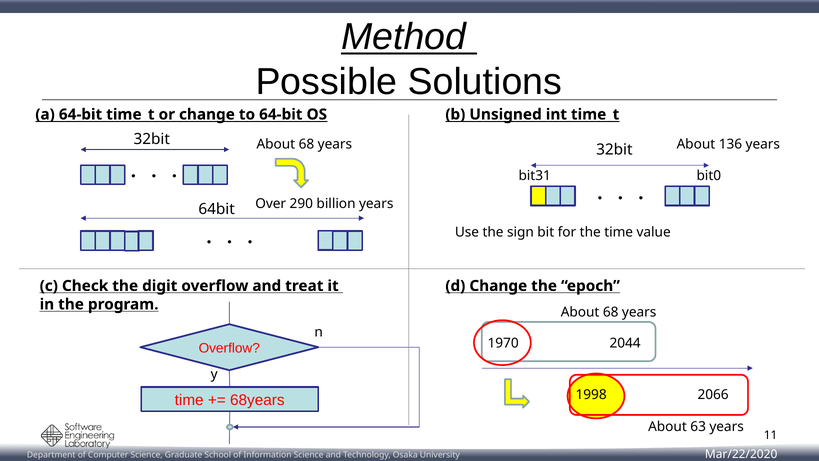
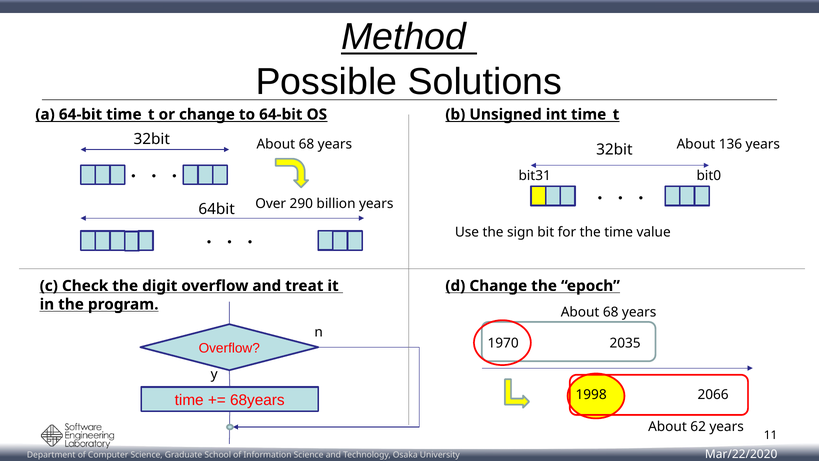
2044: 2044 -> 2035
63: 63 -> 62
